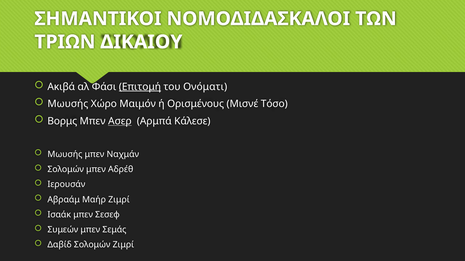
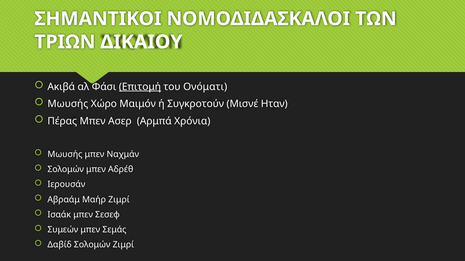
Ορισμένους: Ορισμένους -> Συγκροτούν
Τόσο: Τόσο -> Ηταν
Βορμς: Βορμς -> Πέρας
Ασερ underline: present -> none
Κάλεσε: Κάλεσε -> Χρόνια
